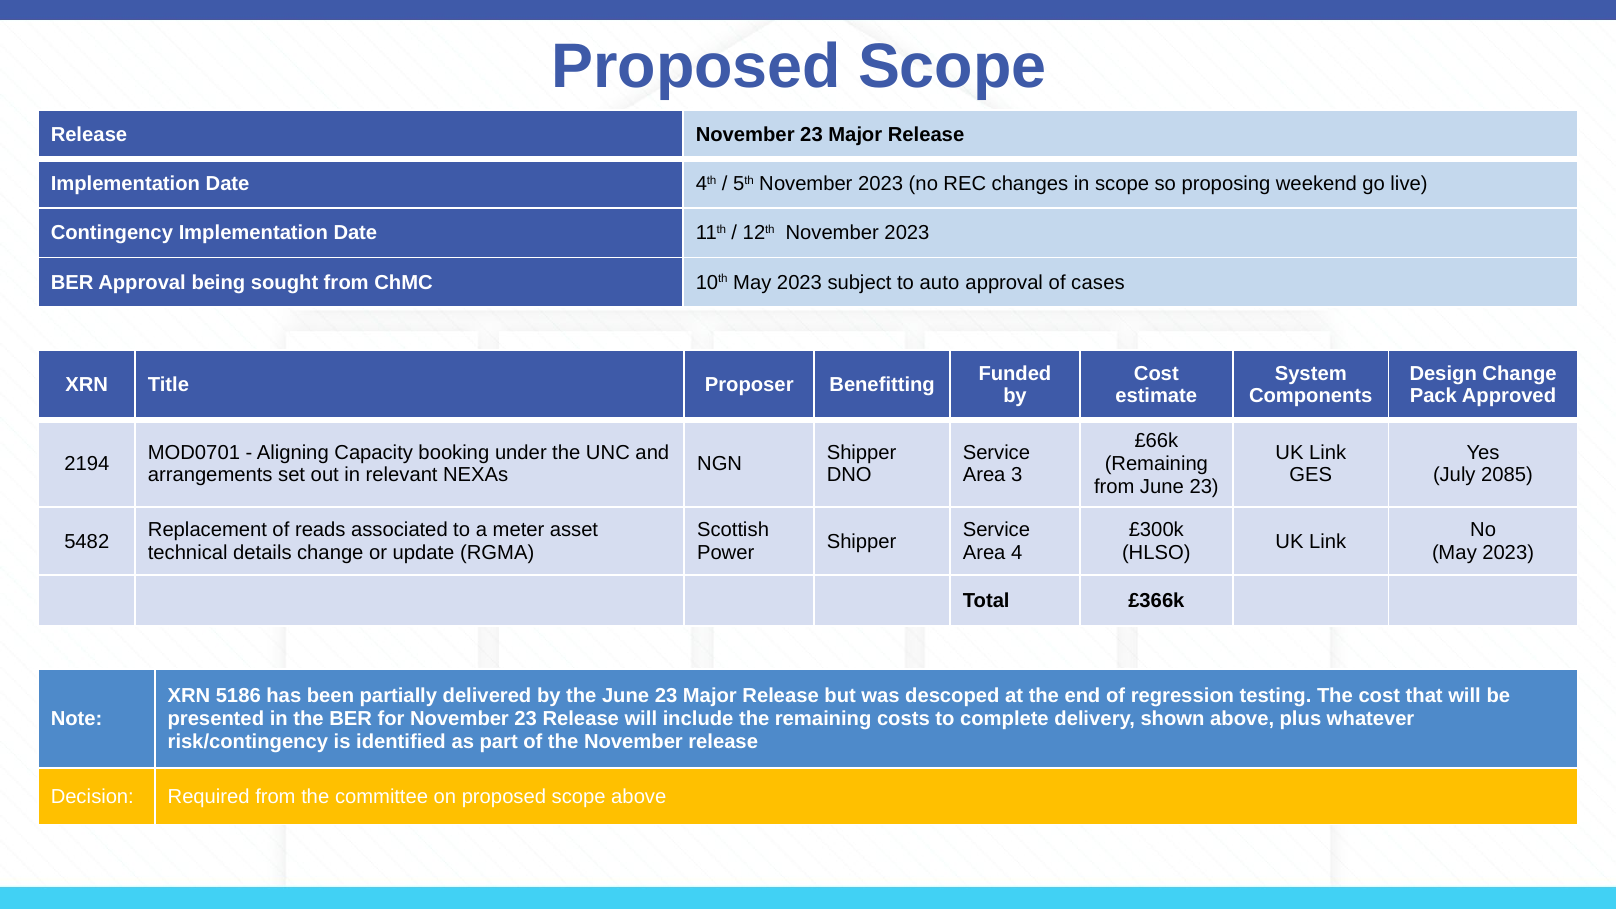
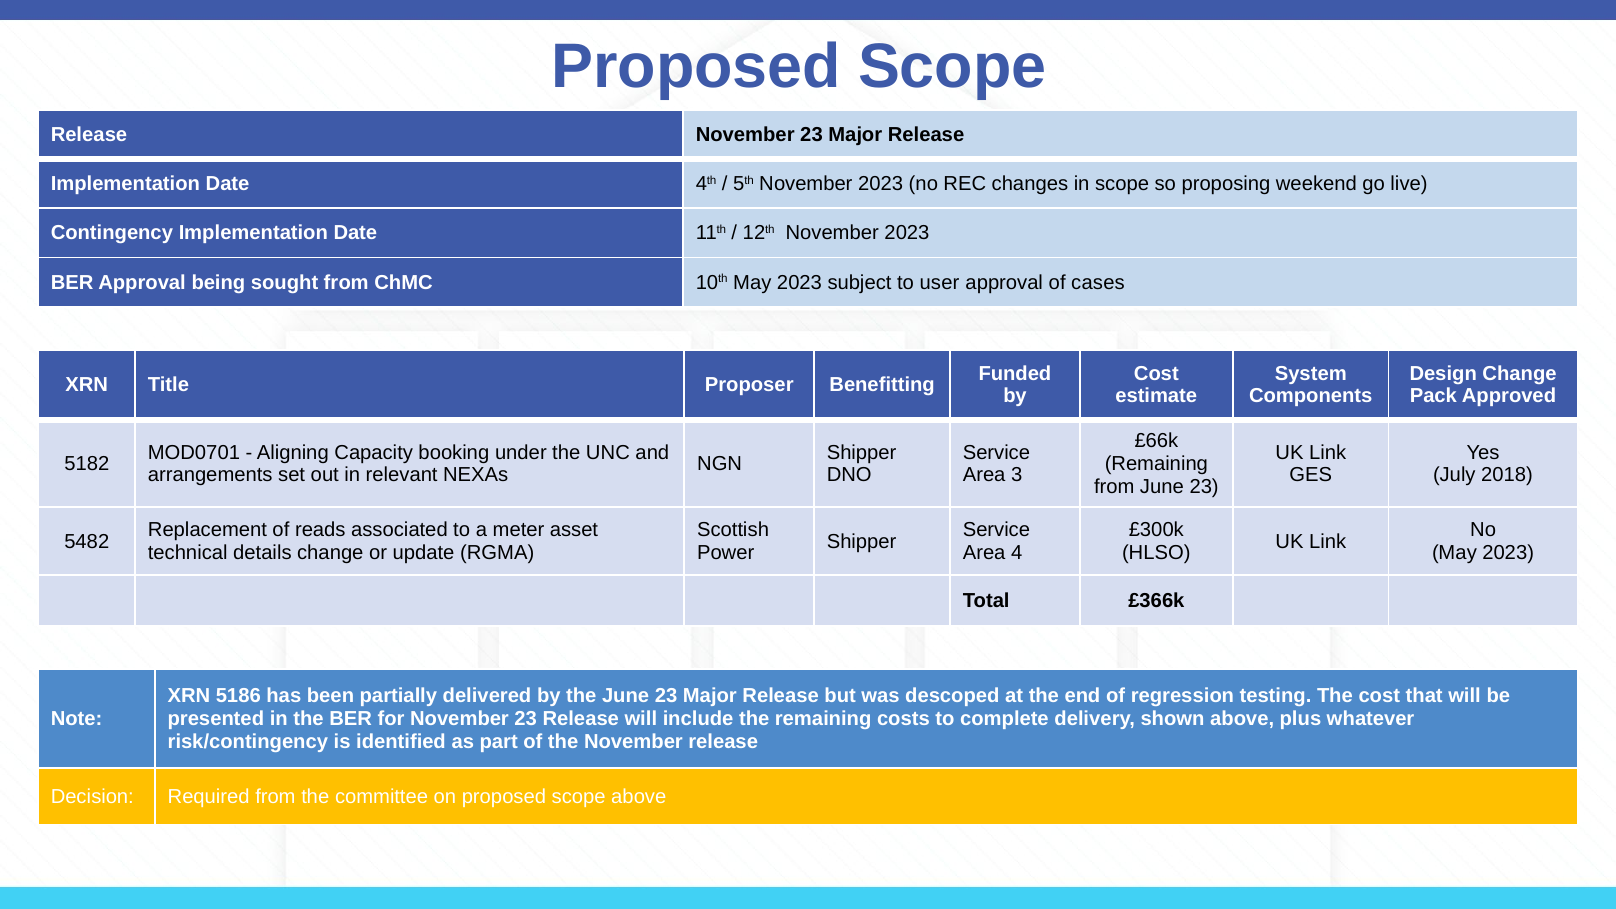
auto: auto -> user
2194: 2194 -> 5182
2085: 2085 -> 2018
